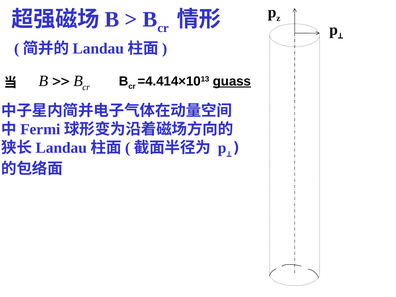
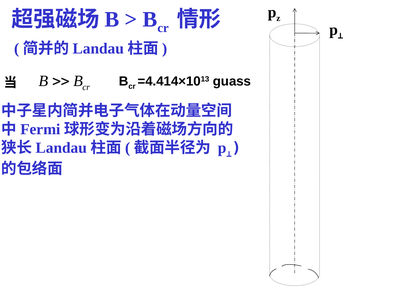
guass underline: present -> none
